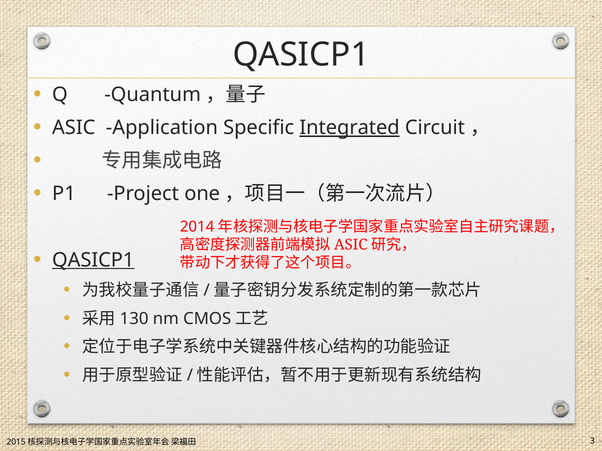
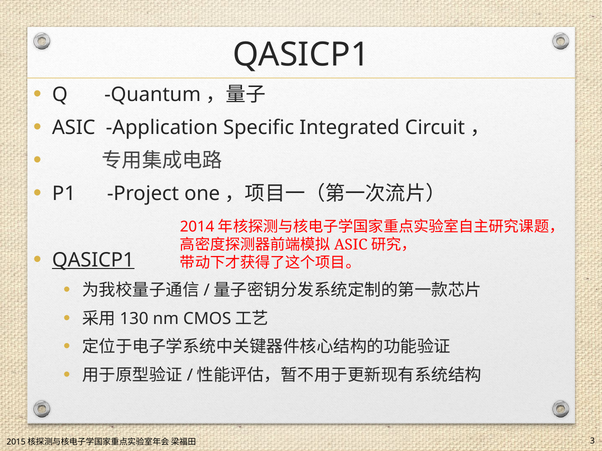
Integrated underline: present -> none
